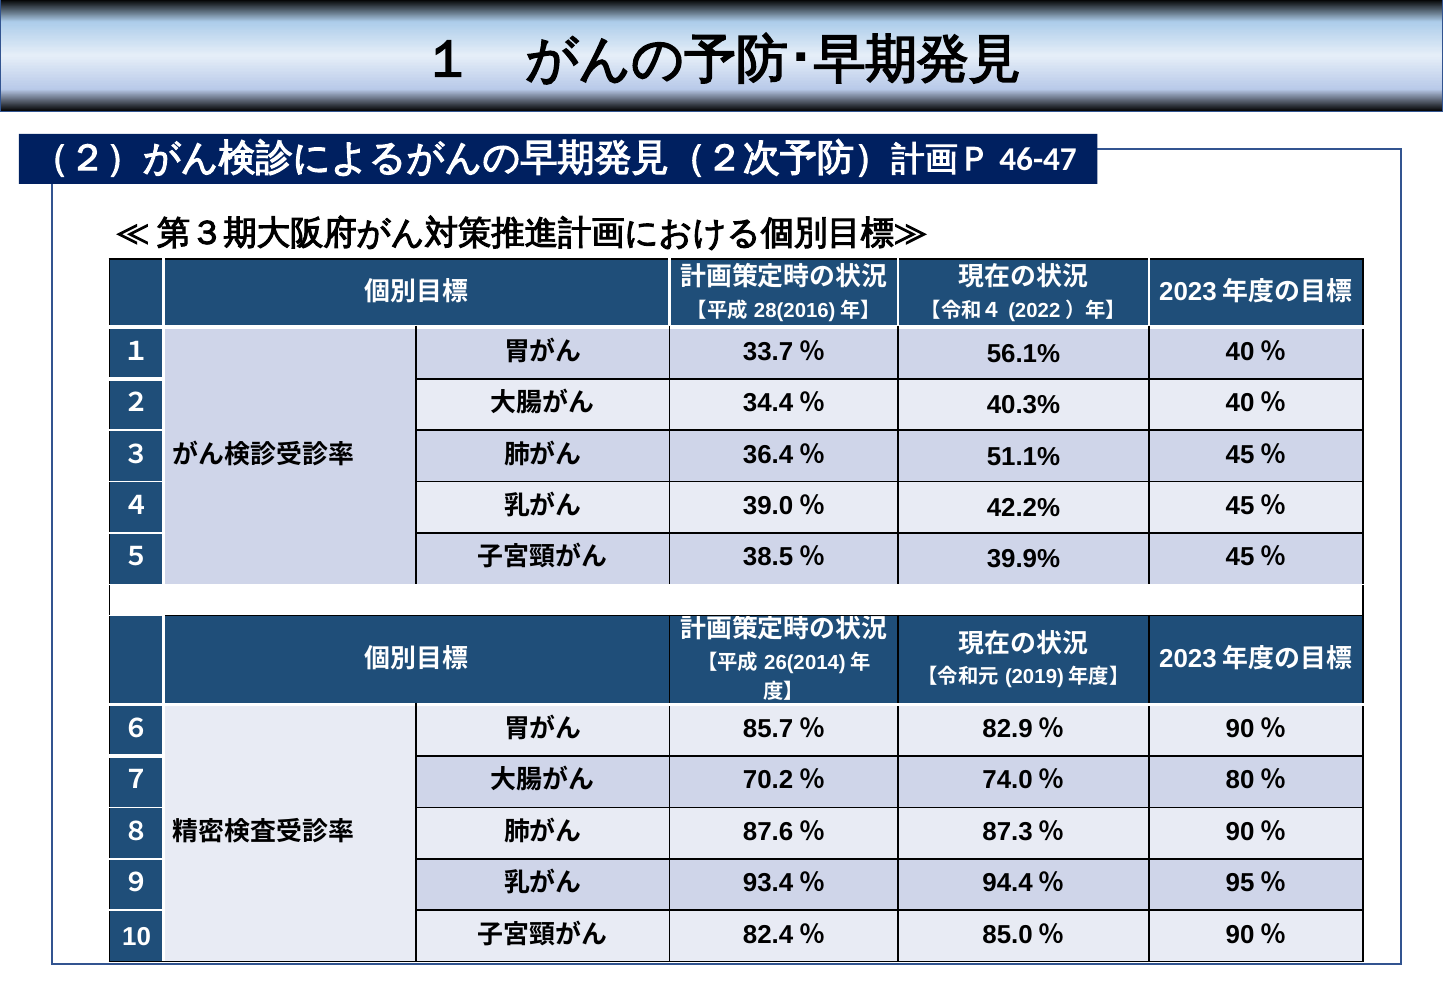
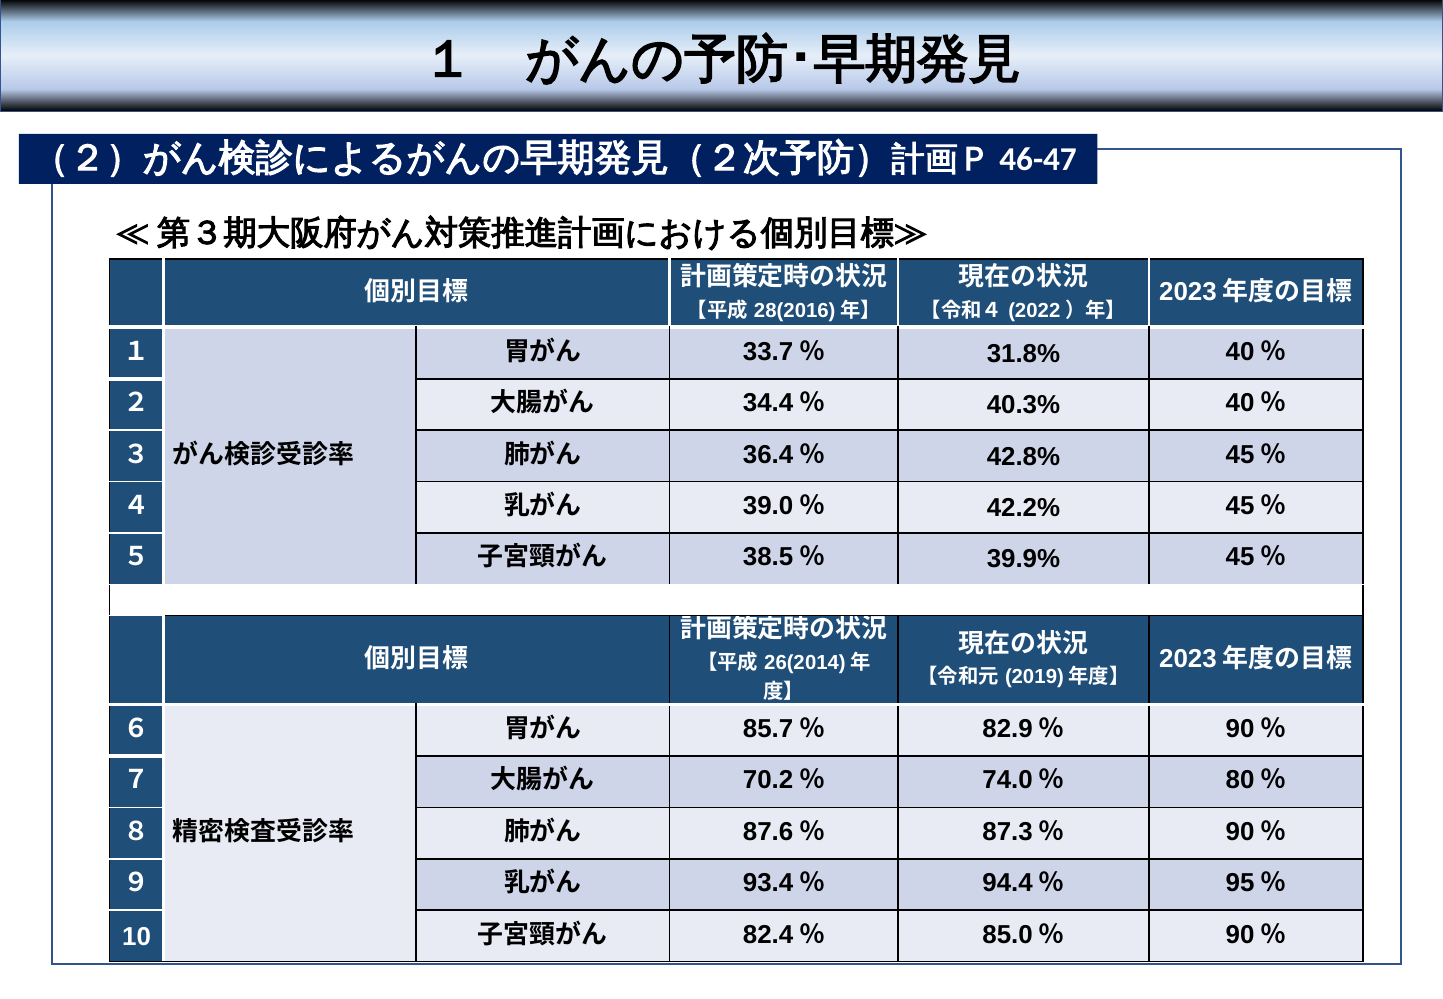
56.1%: 56.1% -> 31.8%
51.1%: 51.1% -> 42.8%
